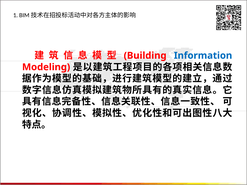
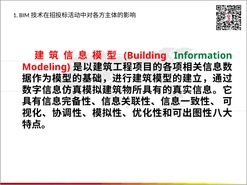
Information colour: blue -> green
